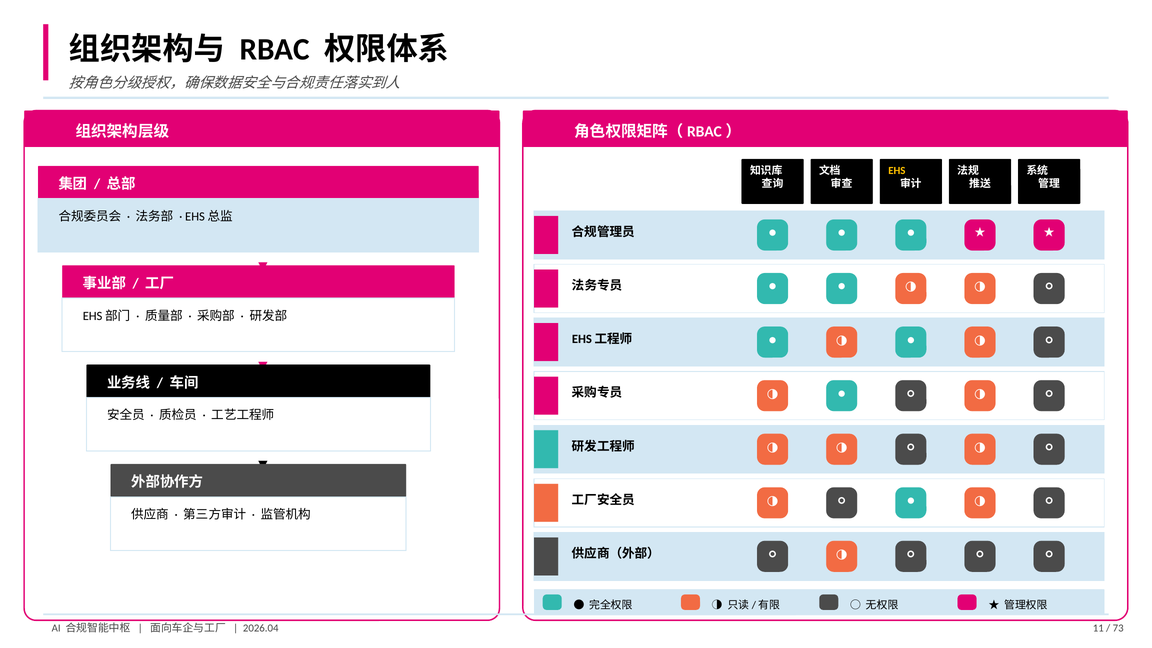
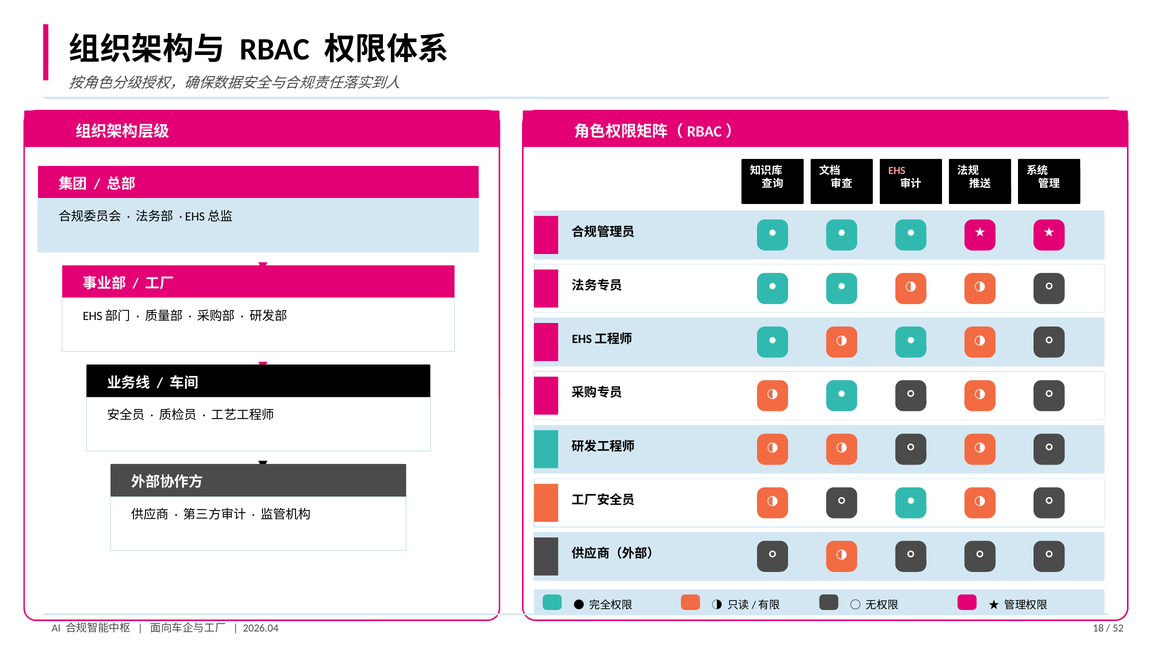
EHS colour: yellow -> pink
11: 11 -> 18
73: 73 -> 52
